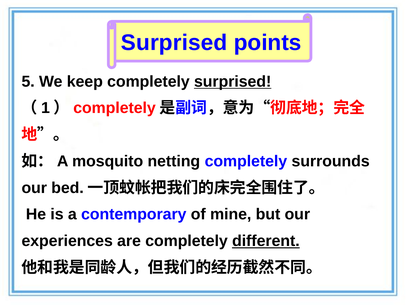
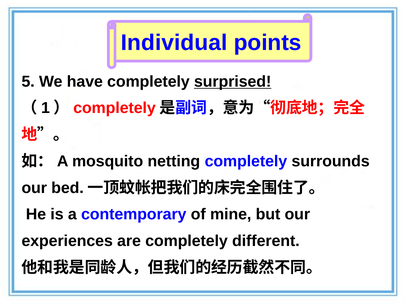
Surprised at (174, 43): Surprised -> Individual
keep: keep -> have
different underline: present -> none
